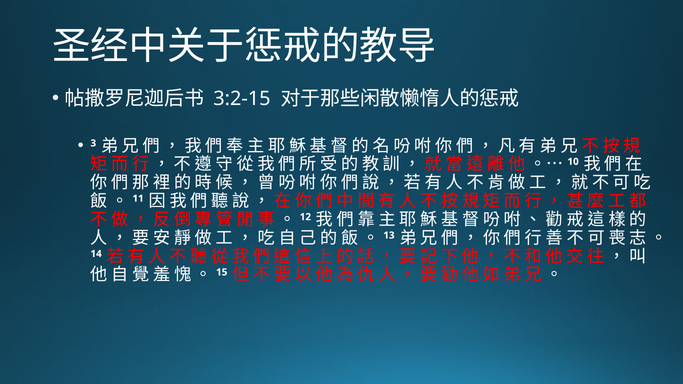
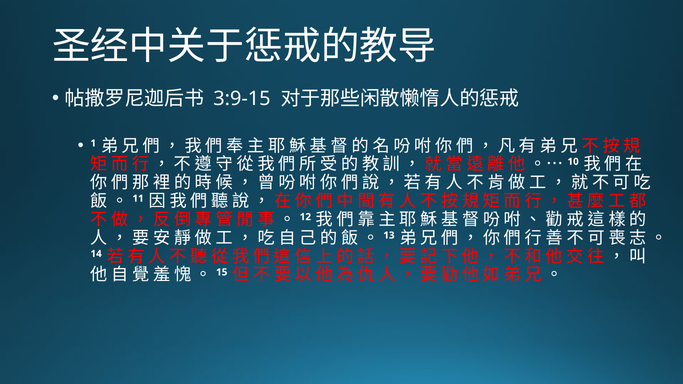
3:2-15: 3:2-15 -> 3:9-15
3: 3 -> 1
